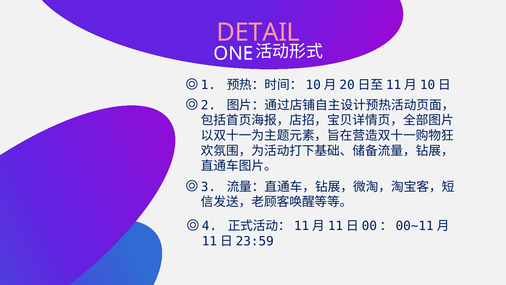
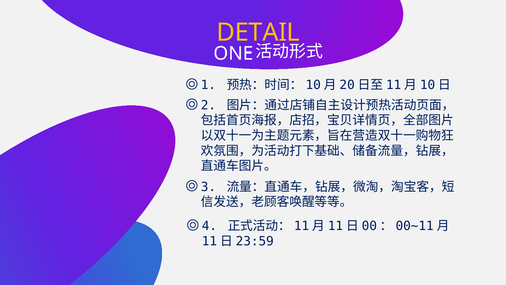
DETAIL colour: pink -> yellow
